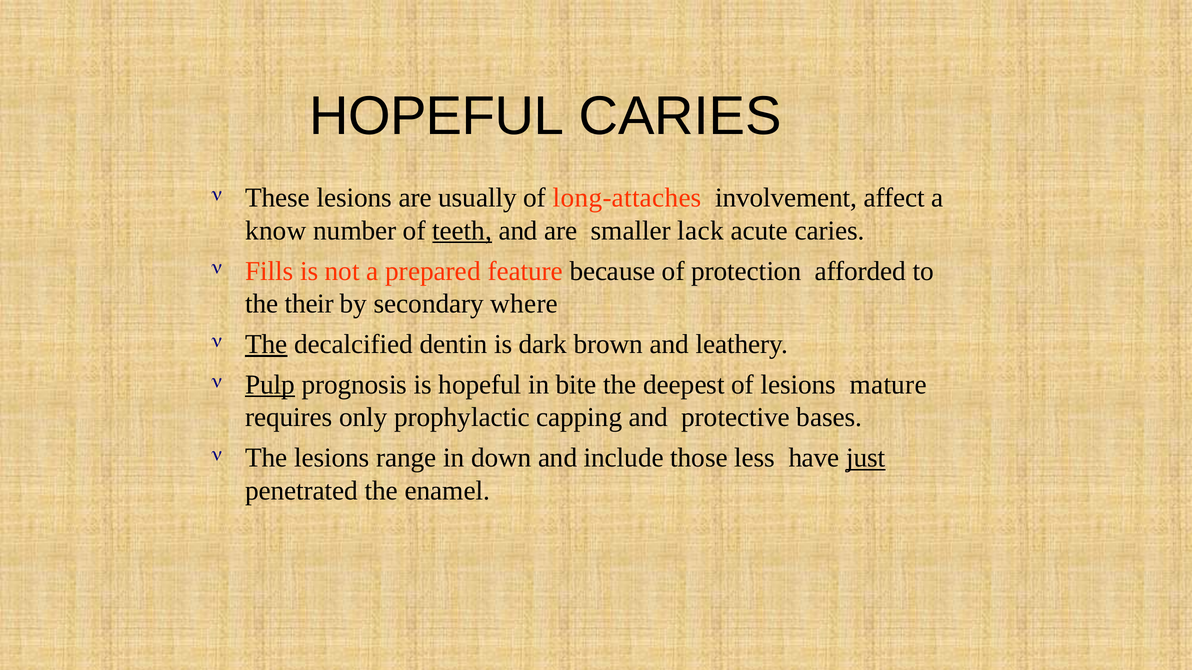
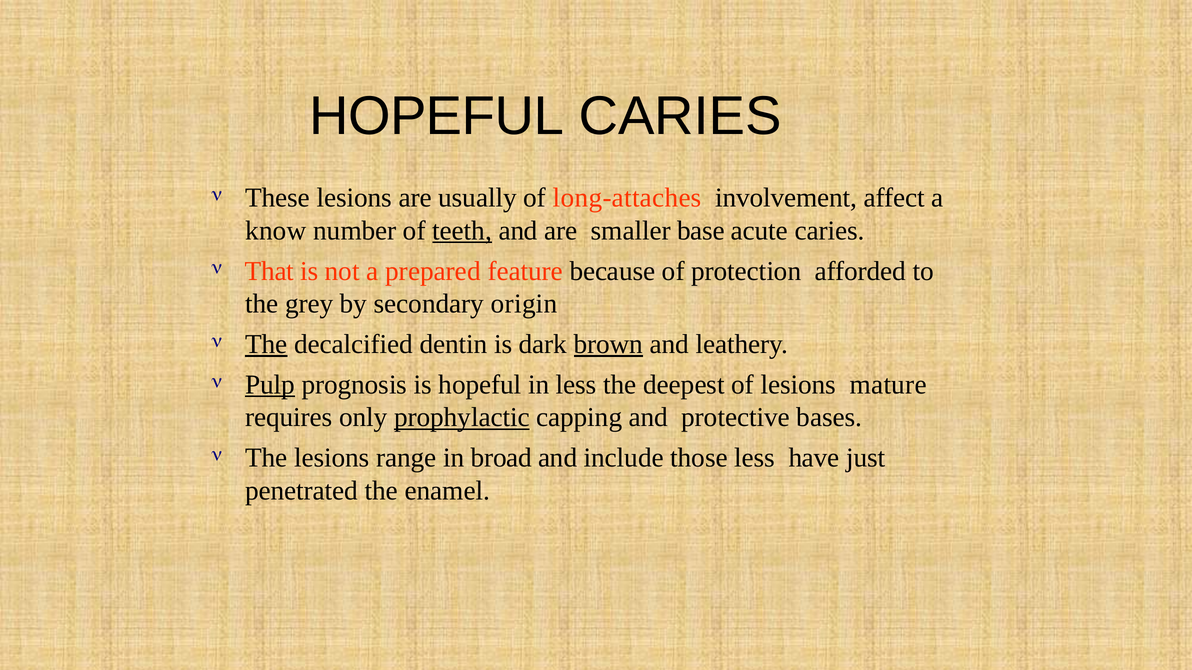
lack: lack -> base
Fills: Fills -> That
their: their -> grey
where: where -> origin
brown underline: none -> present
in bite: bite -> less
prophylactic underline: none -> present
down: down -> broad
just underline: present -> none
